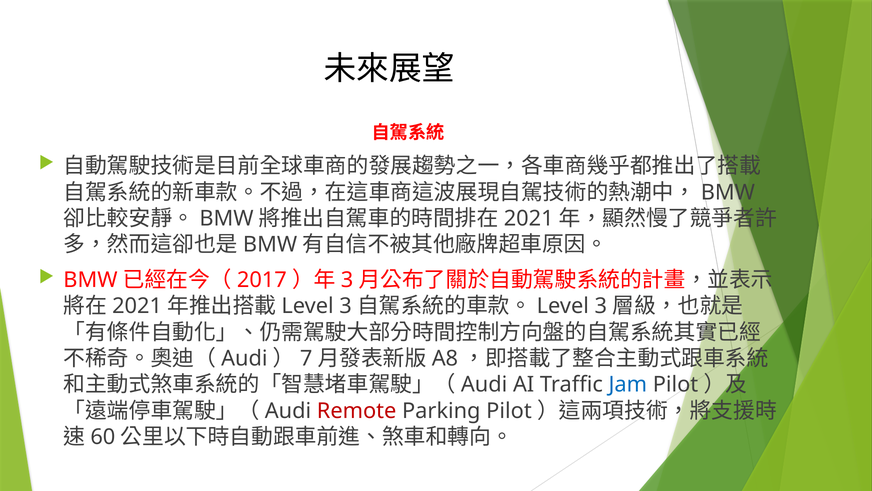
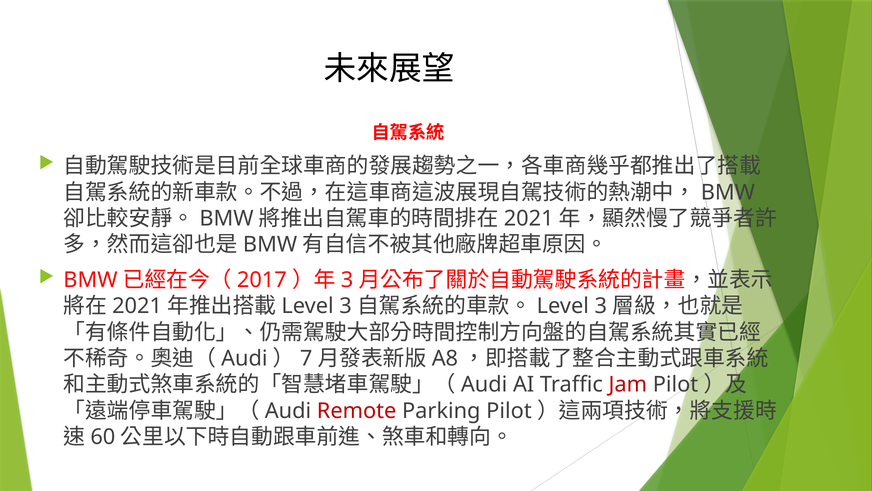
Jam colour: blue -> red
